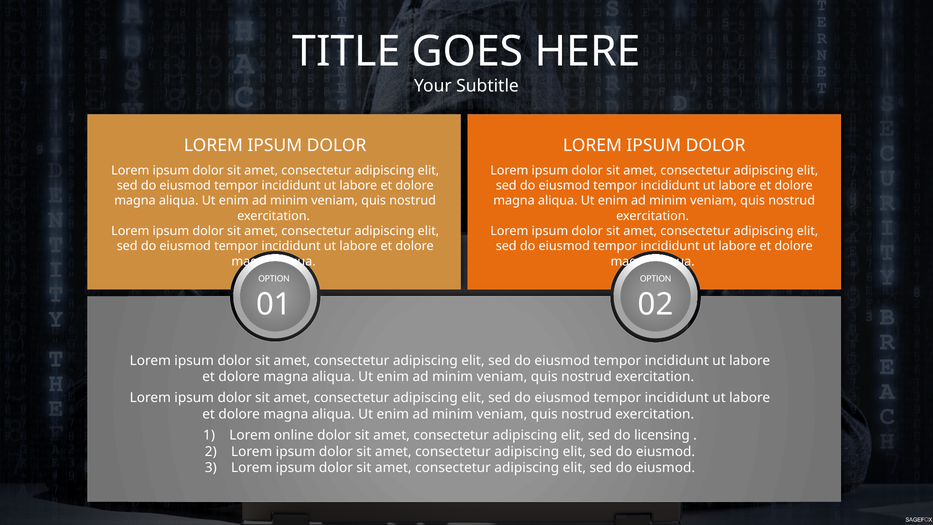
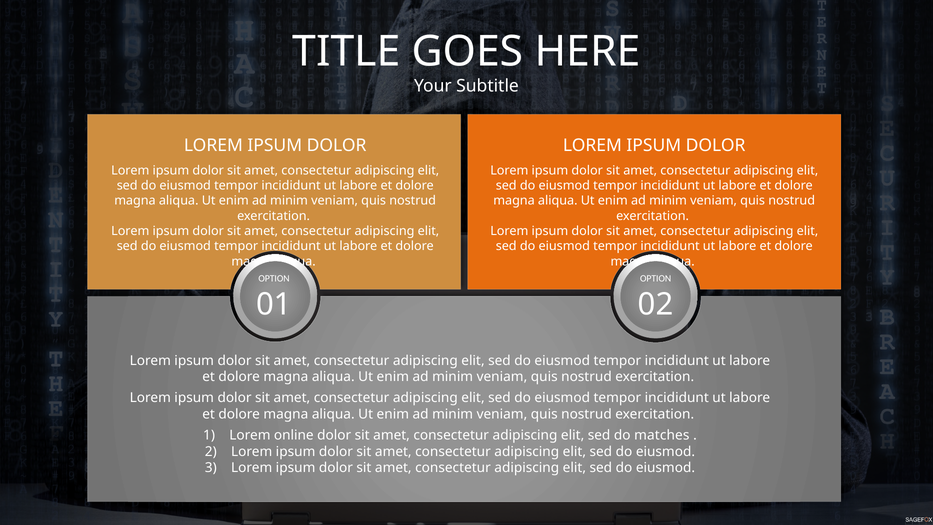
licensing: licensing -> matches
